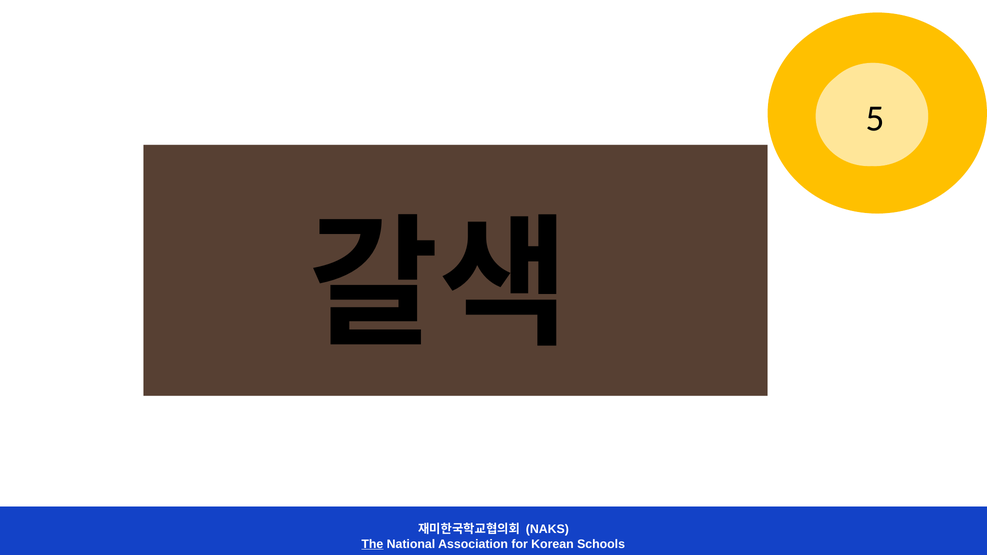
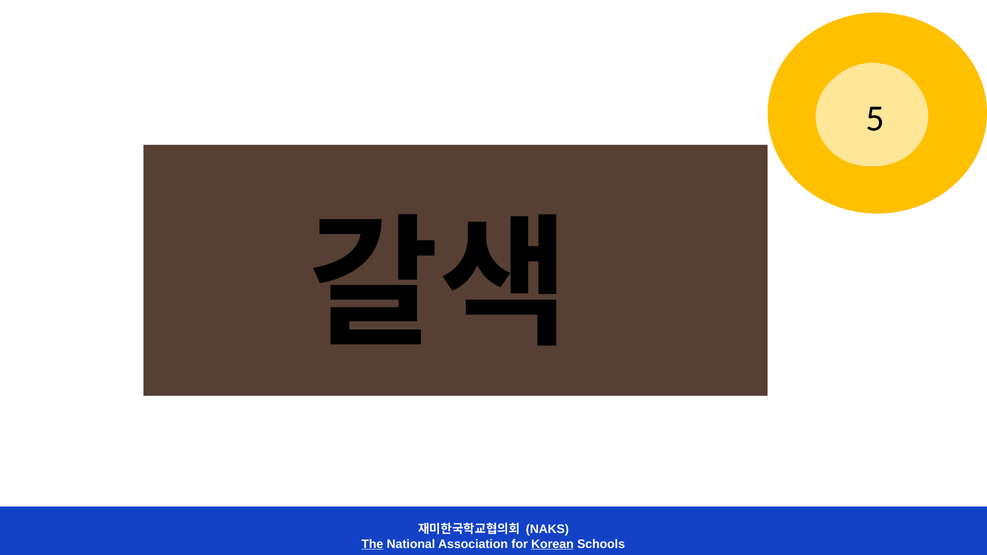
Korean underline: none -> present
